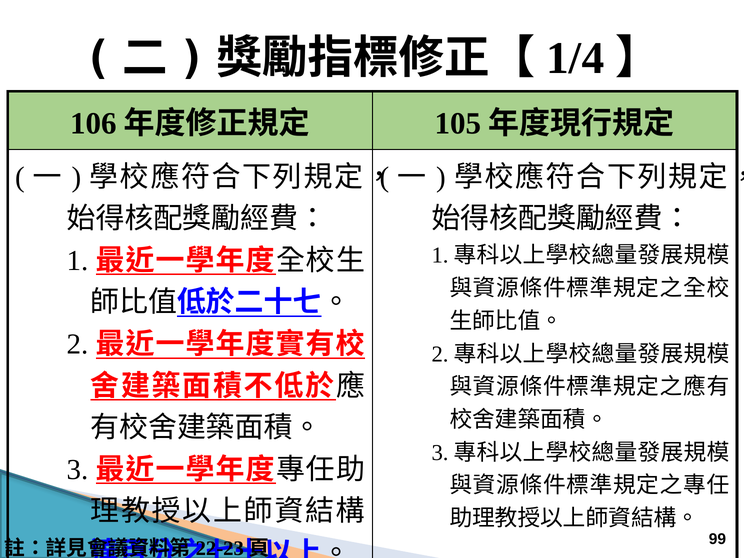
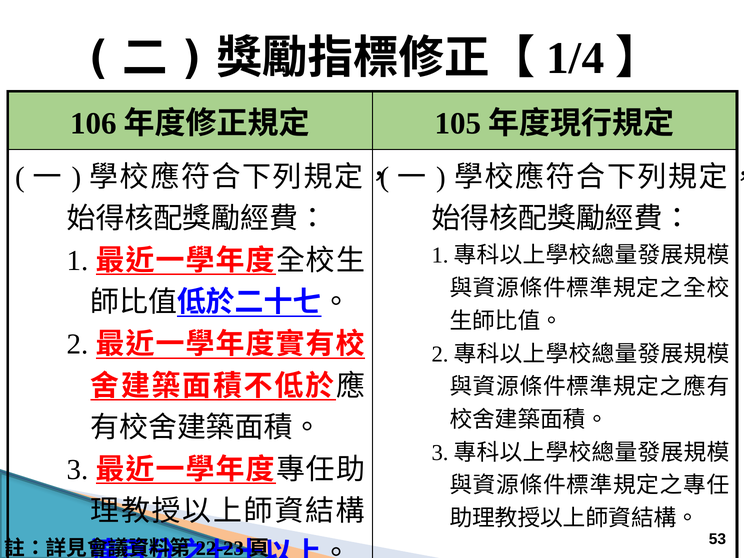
99: 99 -> 53
